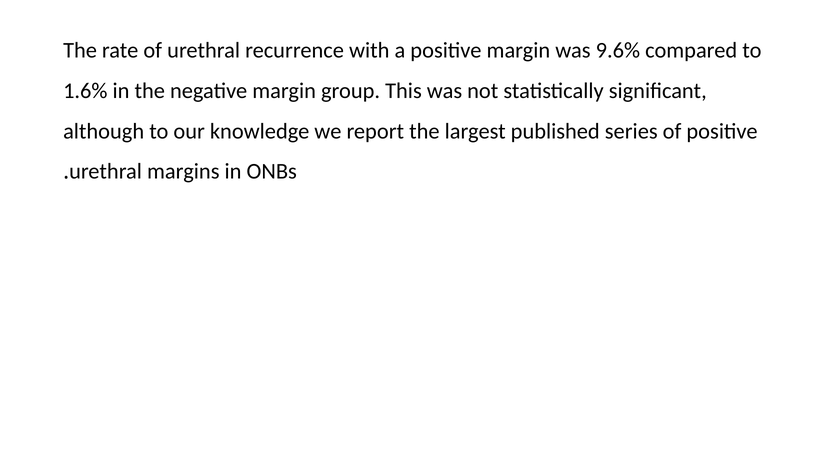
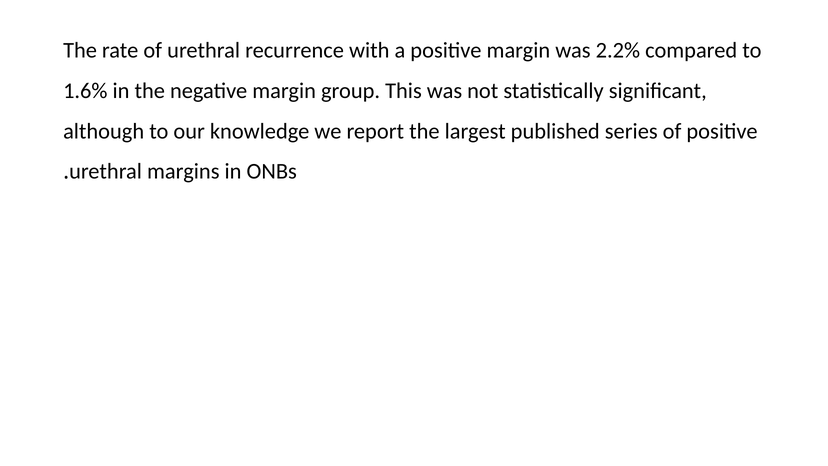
9.6%: 9.6% -> 2.2%
